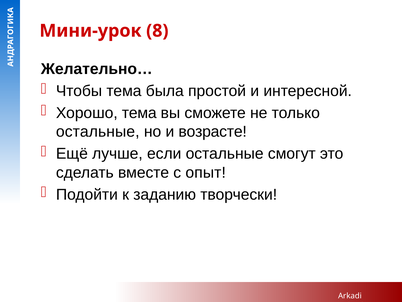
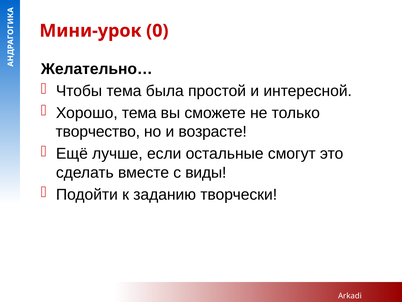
8: 8 -> 0
остальные at (98, 132): остальные -> творчество
опыт: опыт -> виды
